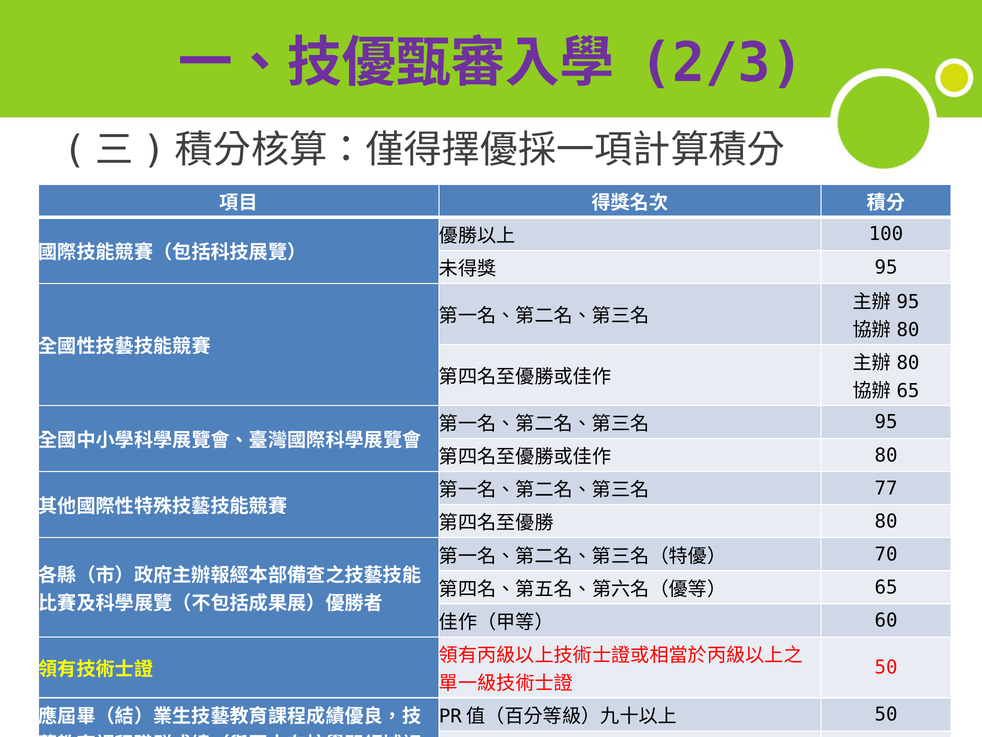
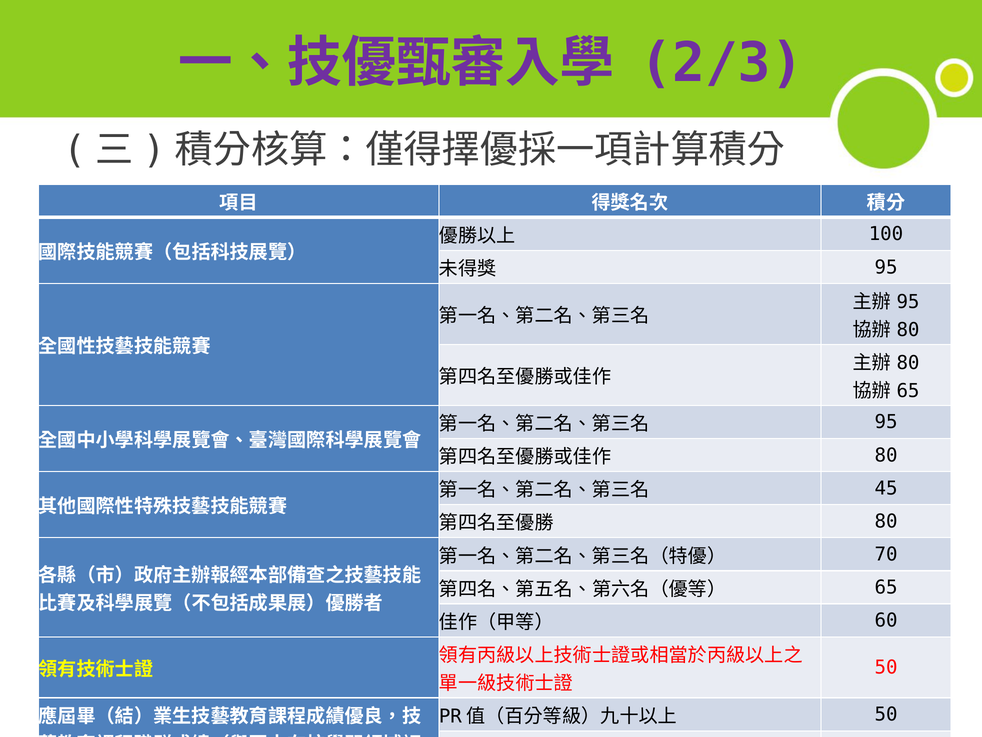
77 at (886, 488): 77 -> 45
